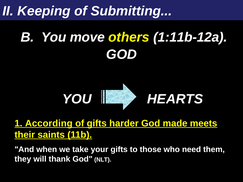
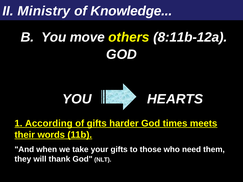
Keeping: Keeping -> Ministry
Submitting: Submitting -> Knowledge
1:11b-12a: 1:11b-12a -> 8:11b-12a
made: made -> times
saints: saints -> words
